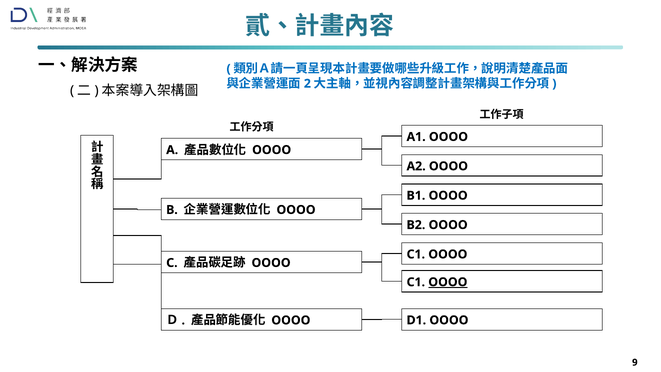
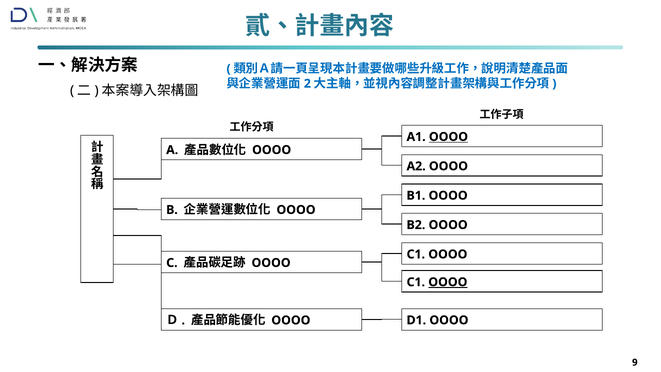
OOOO at (448, 137) underline: none -> present
